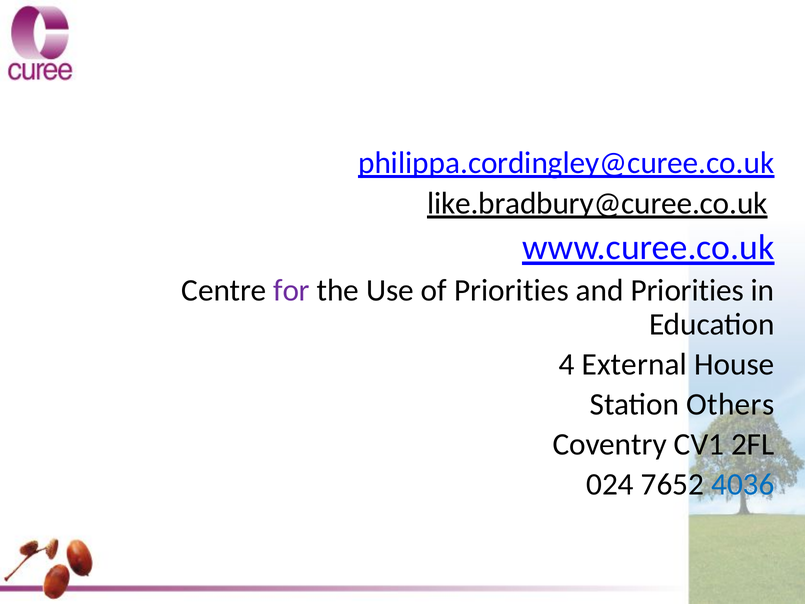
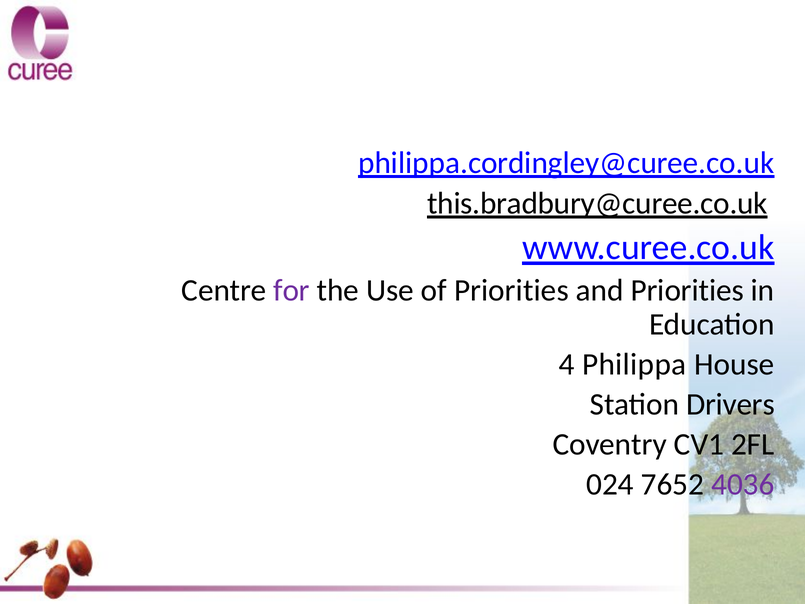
like.bradbury@curee.co.uk: like.bradbury@curee.co.uk -> this.bradbury@curee.co.uk
External: External -> Philippa
Others: Others -> Drivers
4036 colour: blue -> purple
